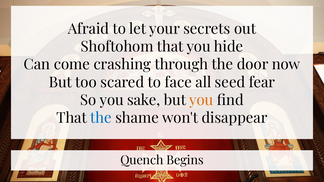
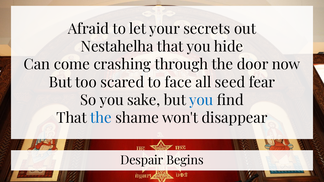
Shoftohom: Shoftohom -> Nestahelha
you at (201, 100) colour: orange -> blue
Quench: Quench -> Despair
